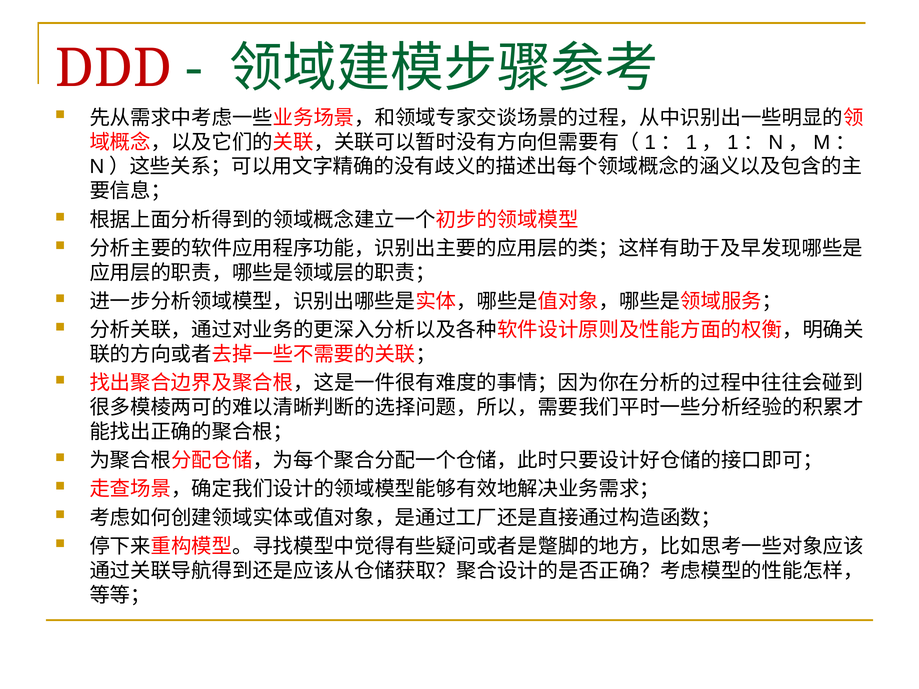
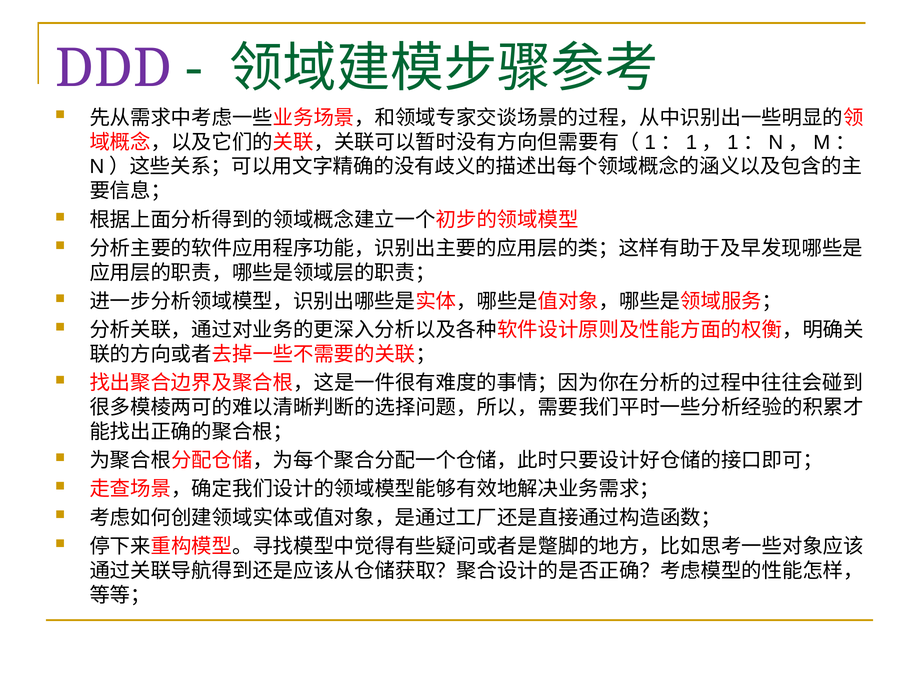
DDD colour: red -> purple
